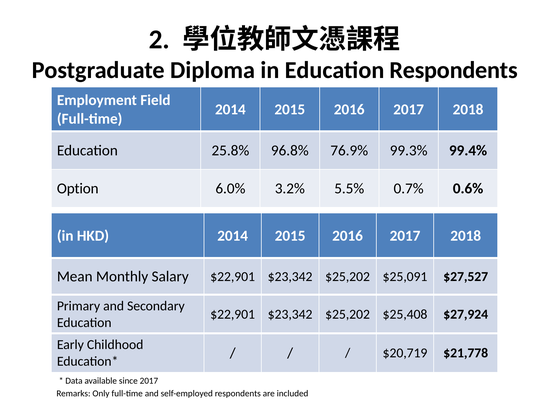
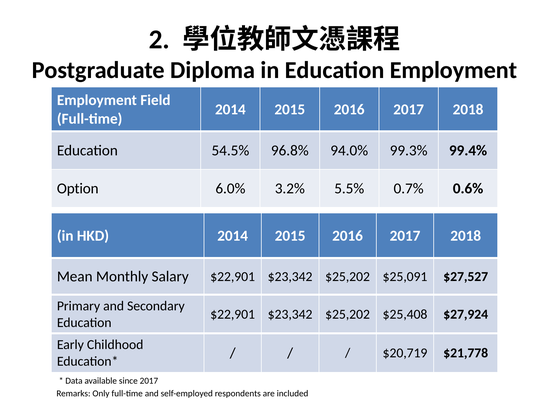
Education Respondents: Respondents -> Employment
25.8%: 25.8% -> 54.5%
76.9%: 76.9% -> 94.0%
